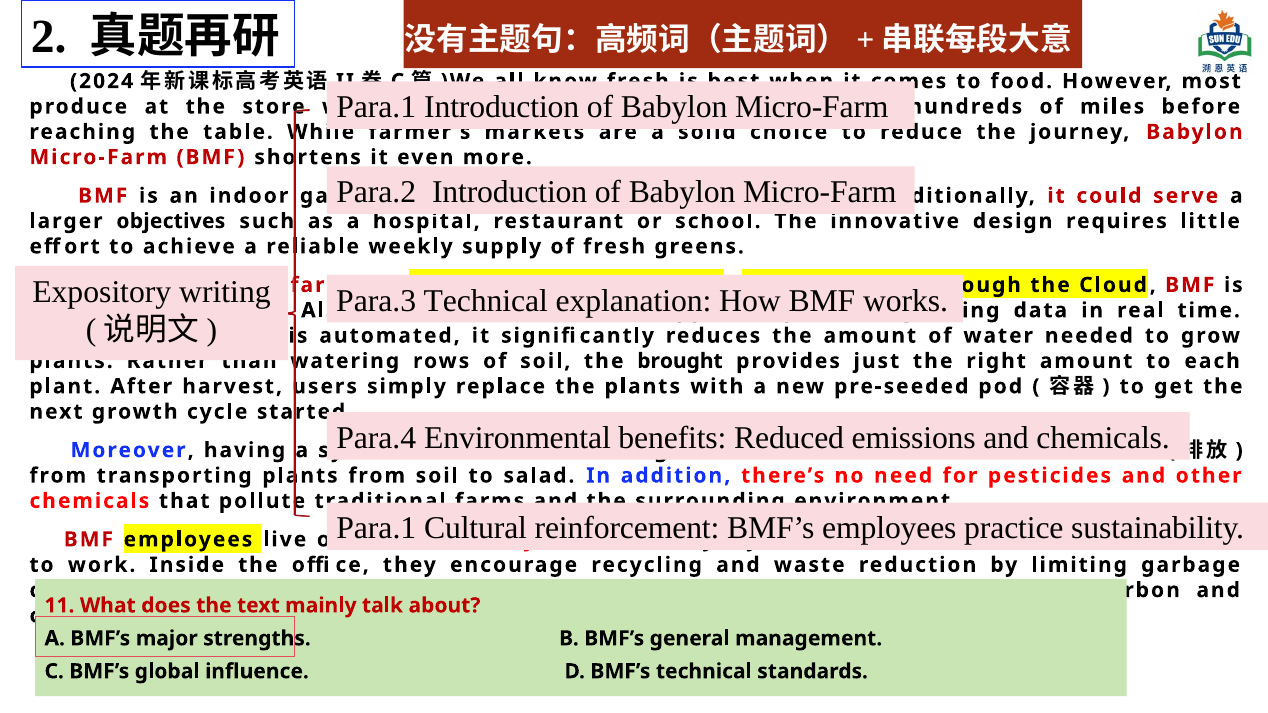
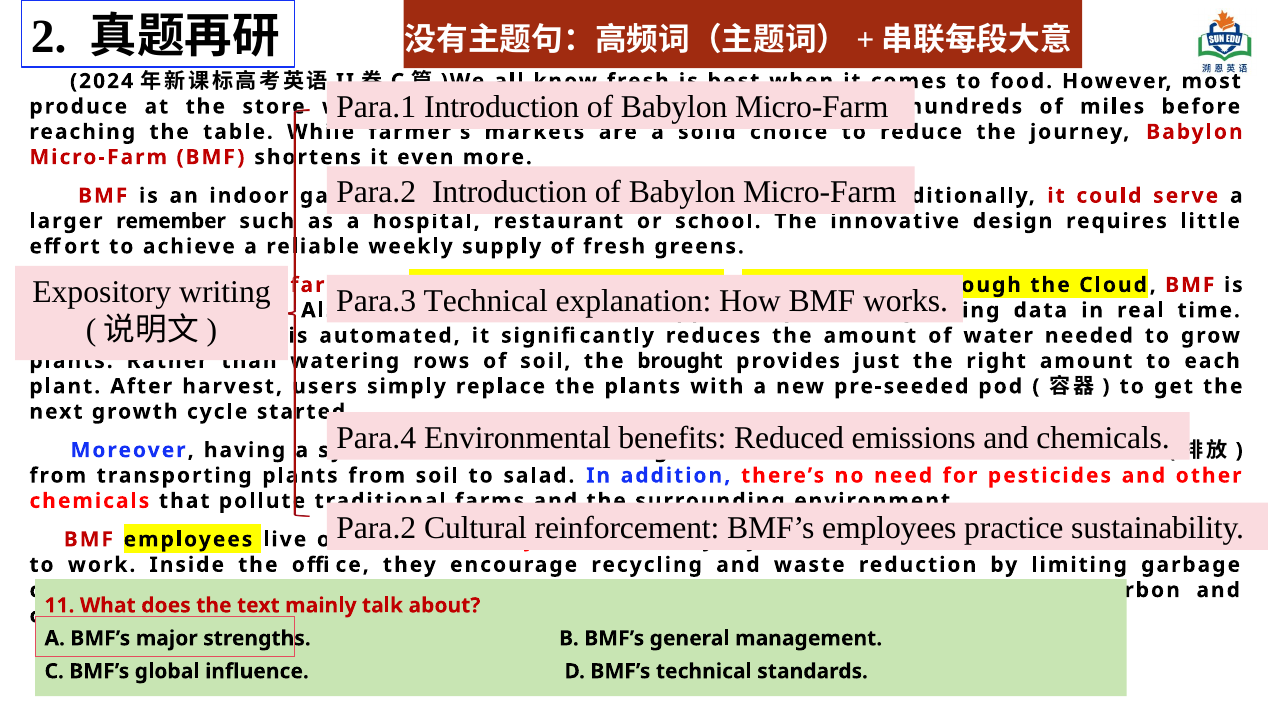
objectives: objectives -> remember
Para.1 at (376, 529): Para.1 -> Para.2
